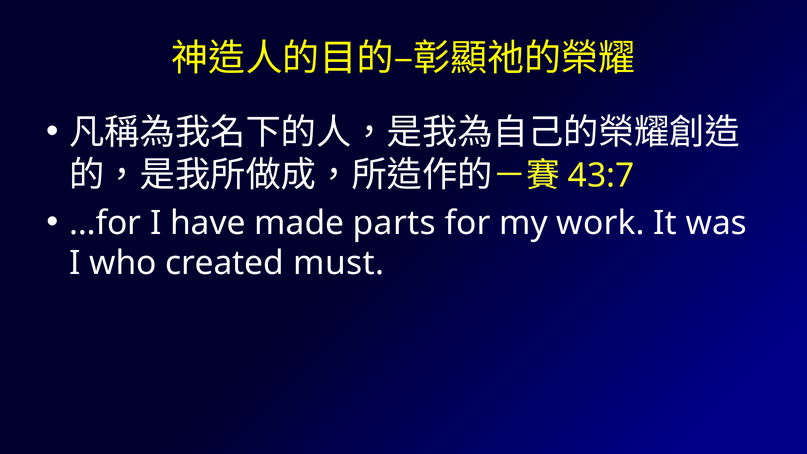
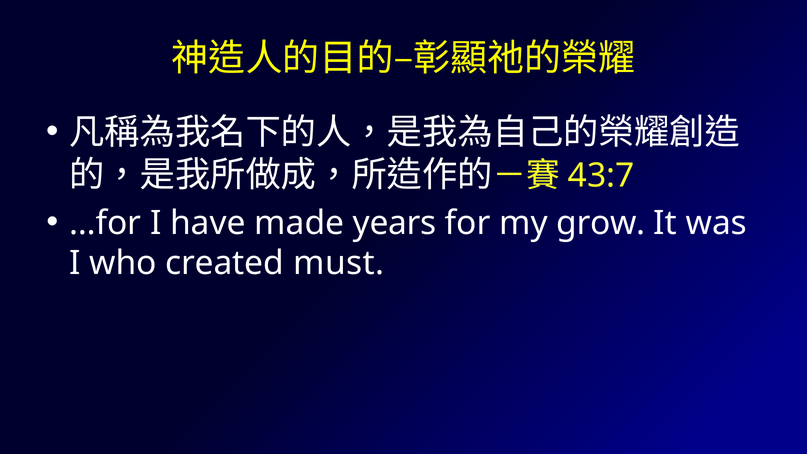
parts: parts -> years
work: work -> grow
